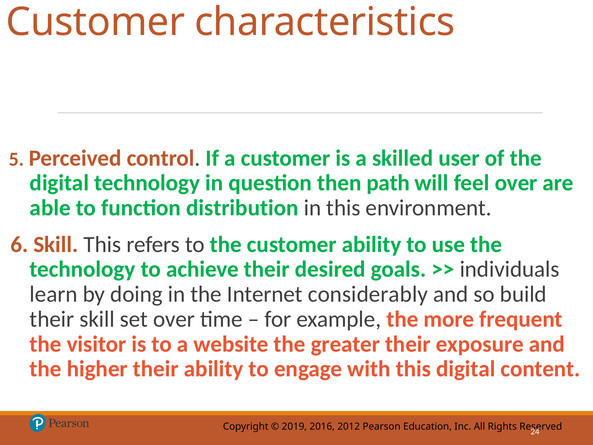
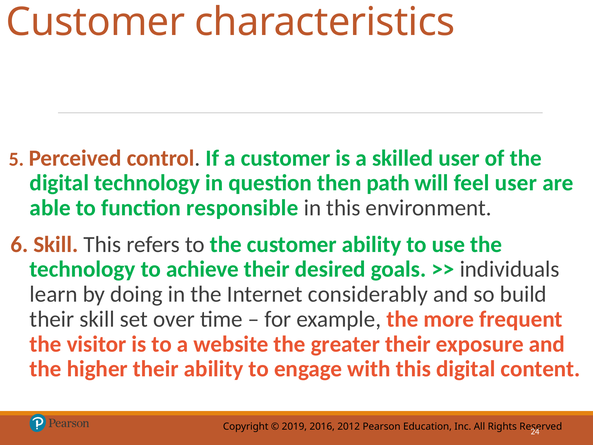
feel over: over -> user
distribution: distribution -> responsible
